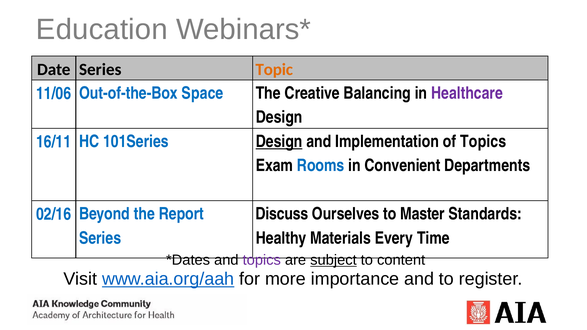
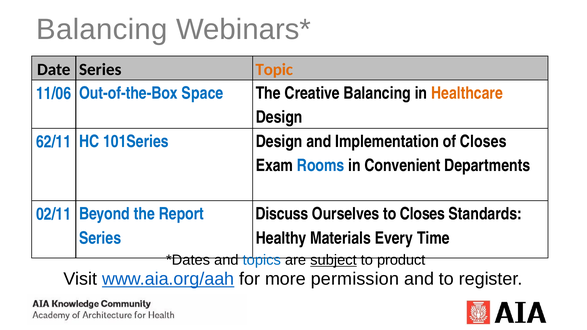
Education at (102, 30): Education -> Balancing
Healthcare colour: purple -> orange
16/11: 16/11 -> 62/11
Design at (279, 142) underline: present -> none
of Topics: Topics -> Closes
to Master: Master -> Closes
02/16: 02/16 -> 02/11
topics at (262, 260) colour: purple -> blue
content: content -> product
importance: importance -> permission
